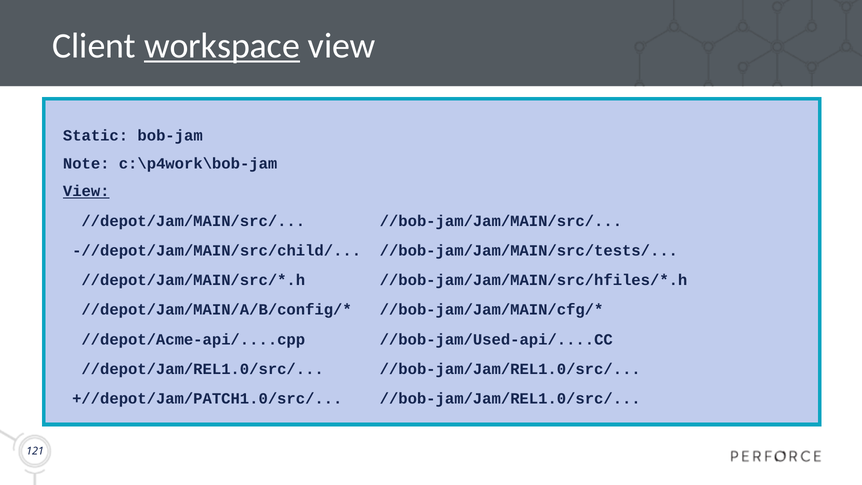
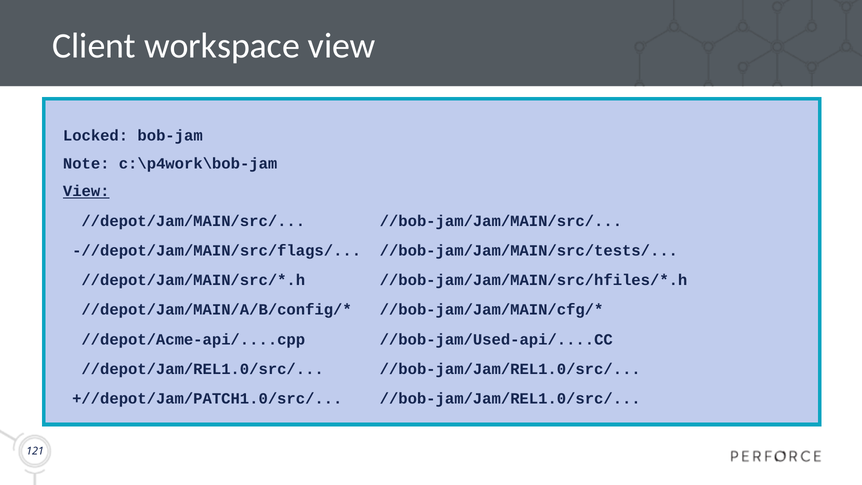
workspace underline: present -> none
Static: Static -> Locked
-//depot/Jam/MAIN/src/child/: -//depot/Jam/MAIN/src/child/ -> -//depot/Jam/MAIN/src/flags/
